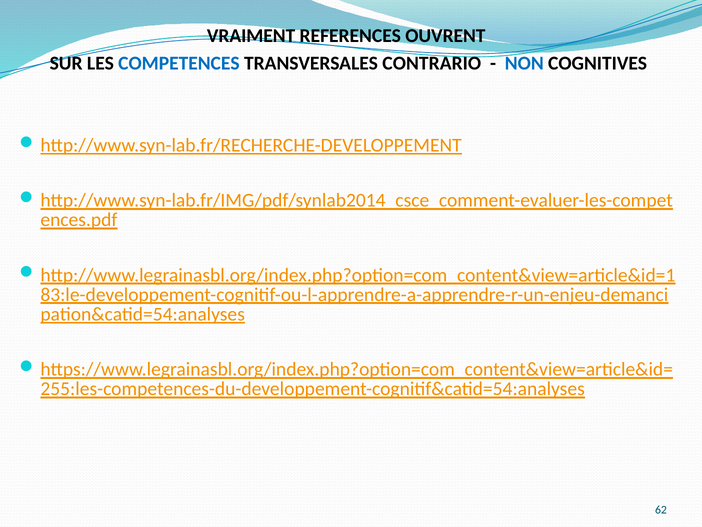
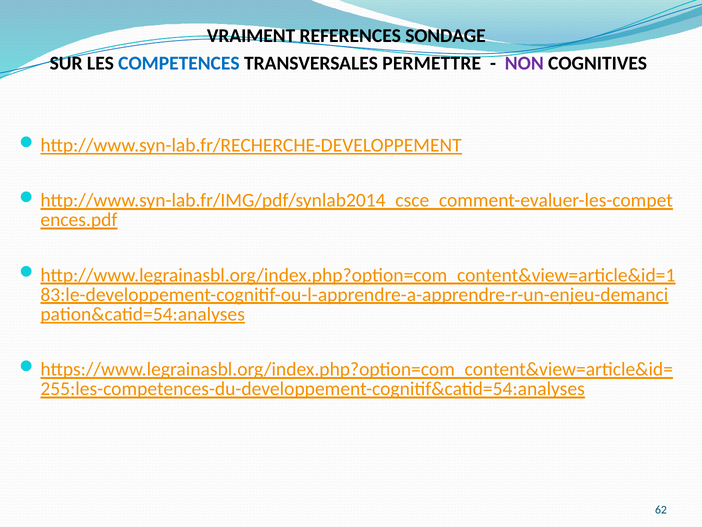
OUVRENT: OUVRENT -> SONDAGE
CONTRARIO: CONTRARIO -> PERMETTRE
NON colour: blue -> purple
